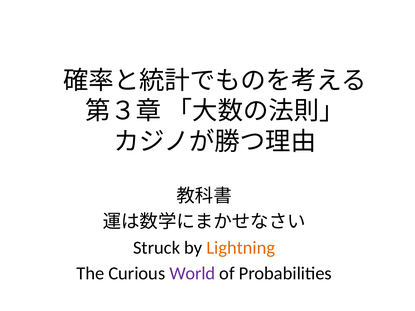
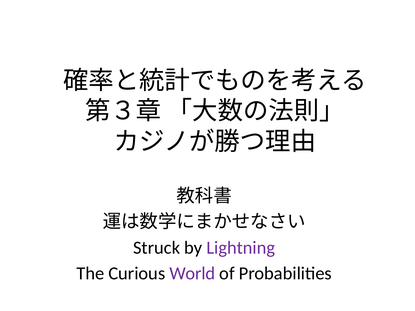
Lightning colour: orange -> purple
